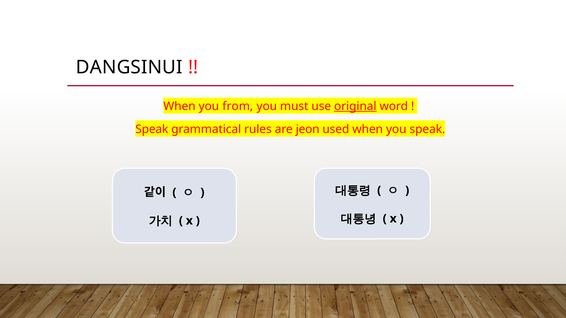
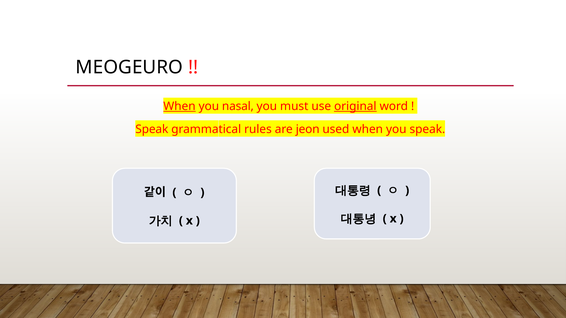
DANGSINUI: DANGSINUI -> MEOGEURO
When at (179, 106) underline: none -> present
from: from -> nasal
